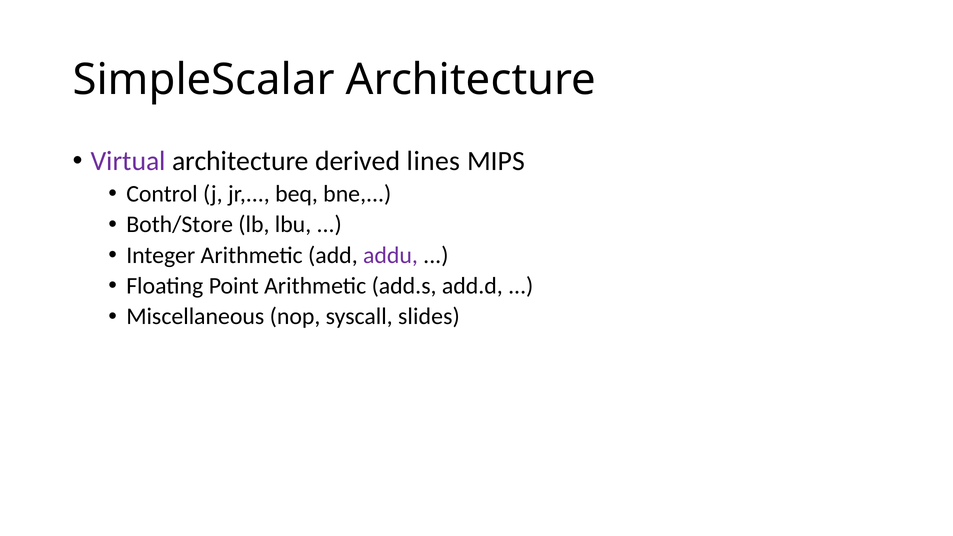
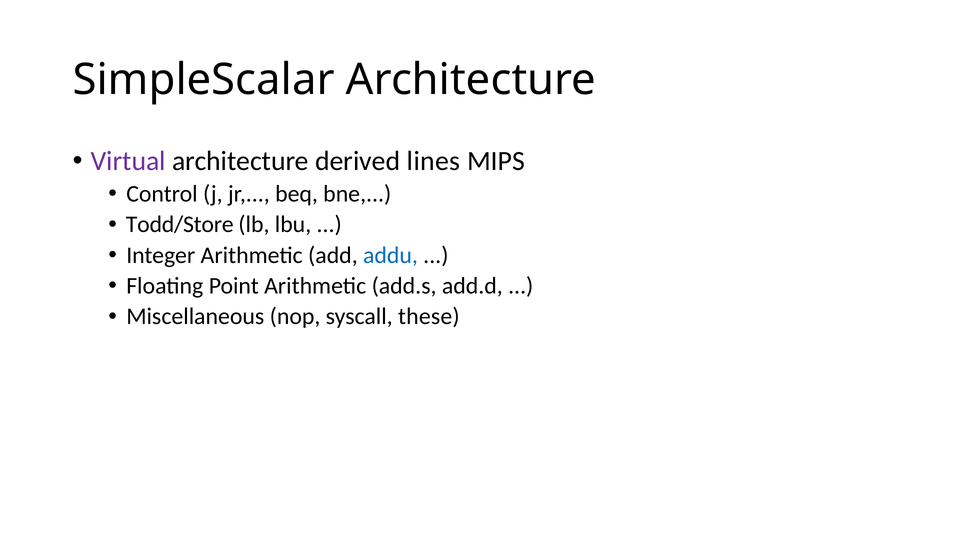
Both/Store: Both/Store -> Todd/Store
addu colour: purple -> blue
slides: slides -> these
